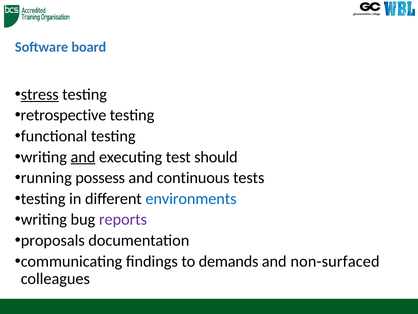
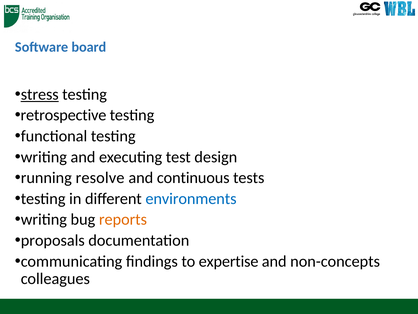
and at (83, 157) underline: present -> none
should: should -> design
possess: possess -> resolve
reports colour: purple -> orange
demands: demands -> expertise
non-surfaced: non-surfaced -> non-concepts
